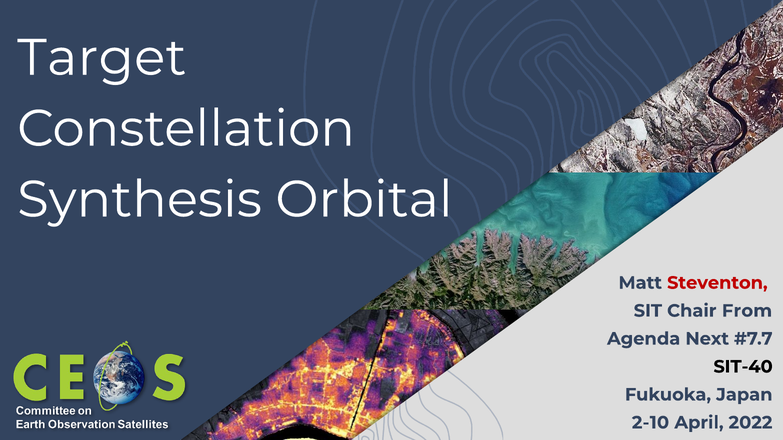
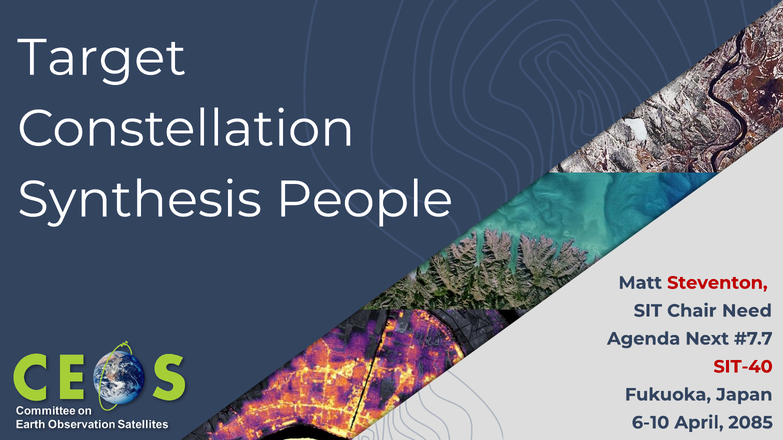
Orbital: Orbital -> People
From: From -> Need
SIT-40 colour: black -> red
2-10: 2-10 -> 6-10
2022: 2022 -> 2085
